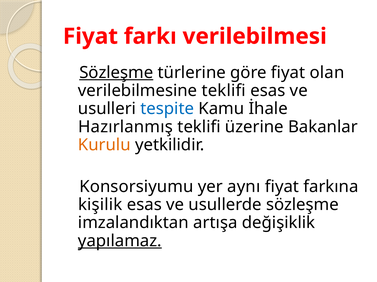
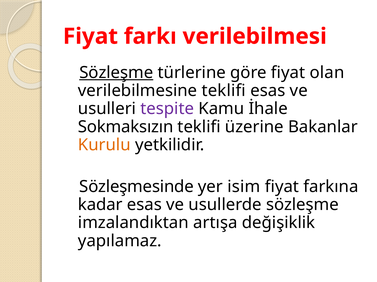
tespite colour: blue -> purple
Hazırlanmış: Hazırlanmış -> Sokmaksızın
Konsorsiyumu: Konsorsiyumu -> Sözleşmesinde
aynı: aynı -> isim
kişilik: kişilik -> kadar
yapılamaz underline: present -> none
